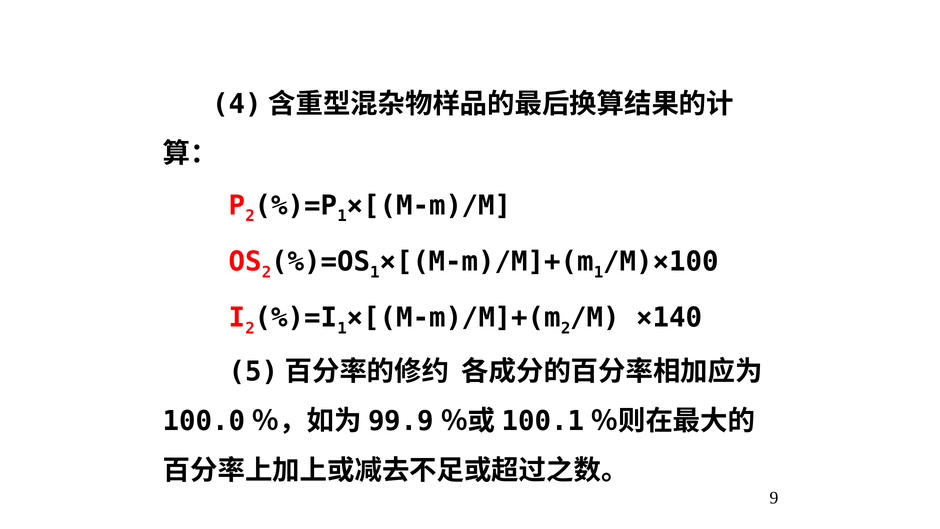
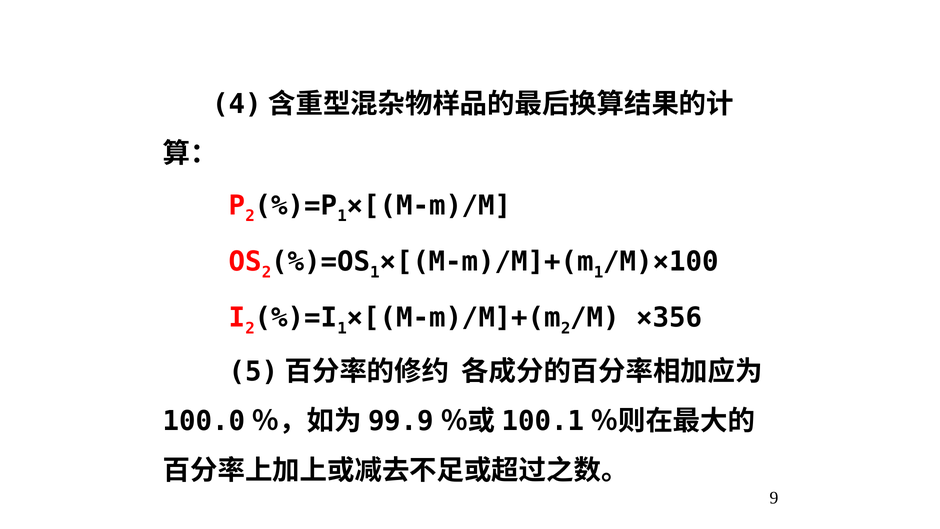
×140: ×140 -> ×356
